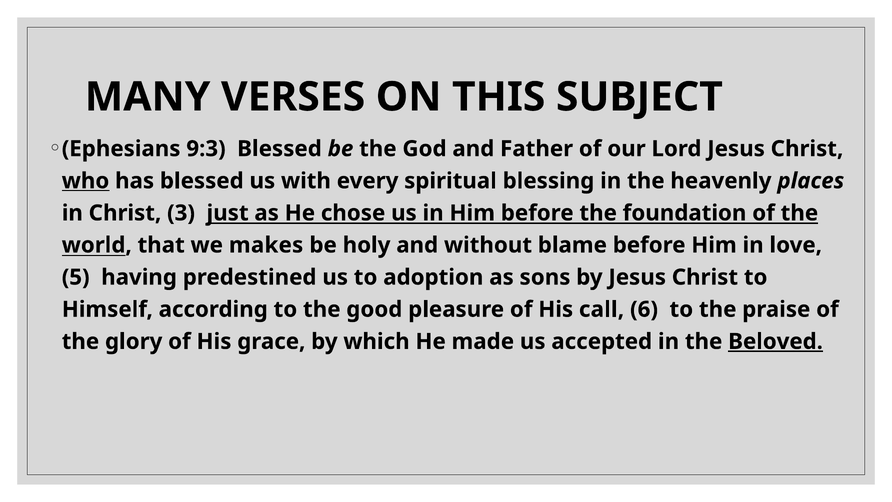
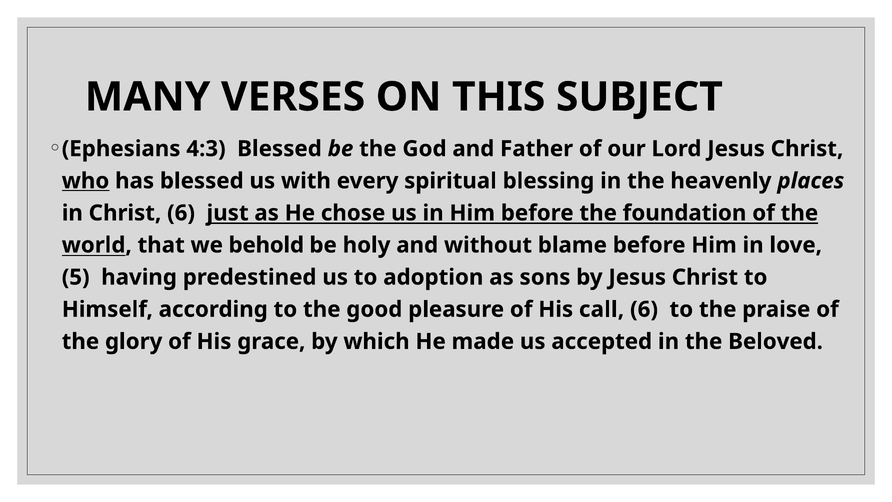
9:3: 9:3 -> 4:3
Christ 3: 3 -> 6
makes: makes -> behold
Beloved underline: present -> none
